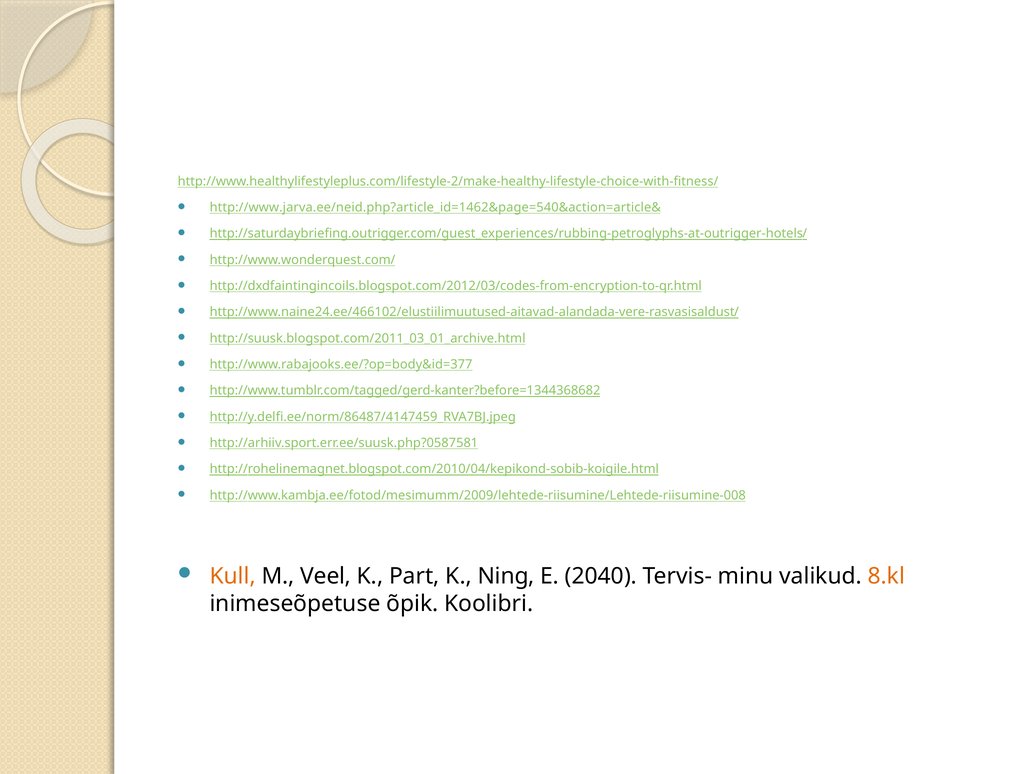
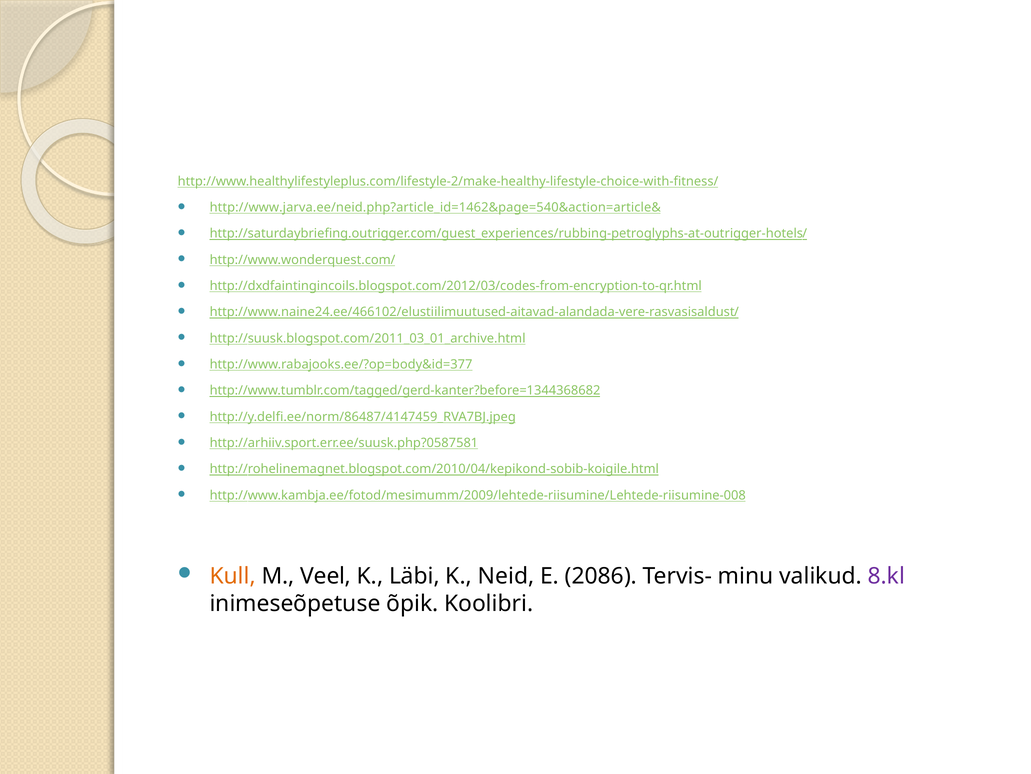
Part: Part -> Läbi
Ning: Ning -> Neid
2040: 2040 -> 2086
8.kl colour: orange -> purple
